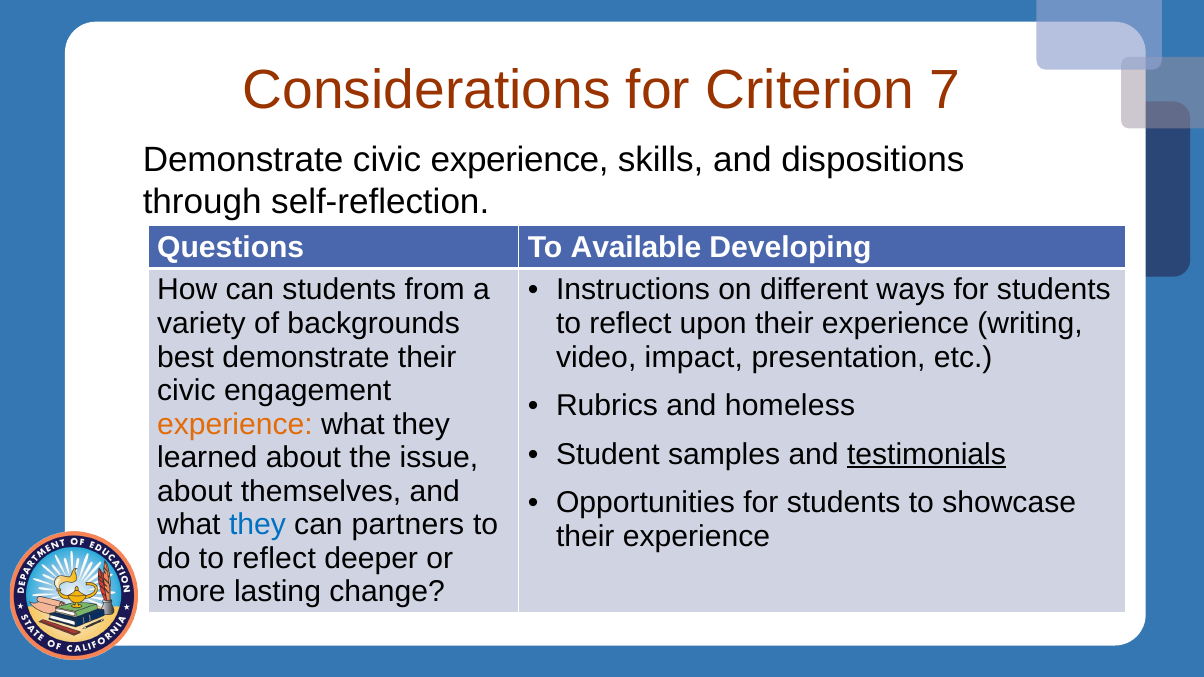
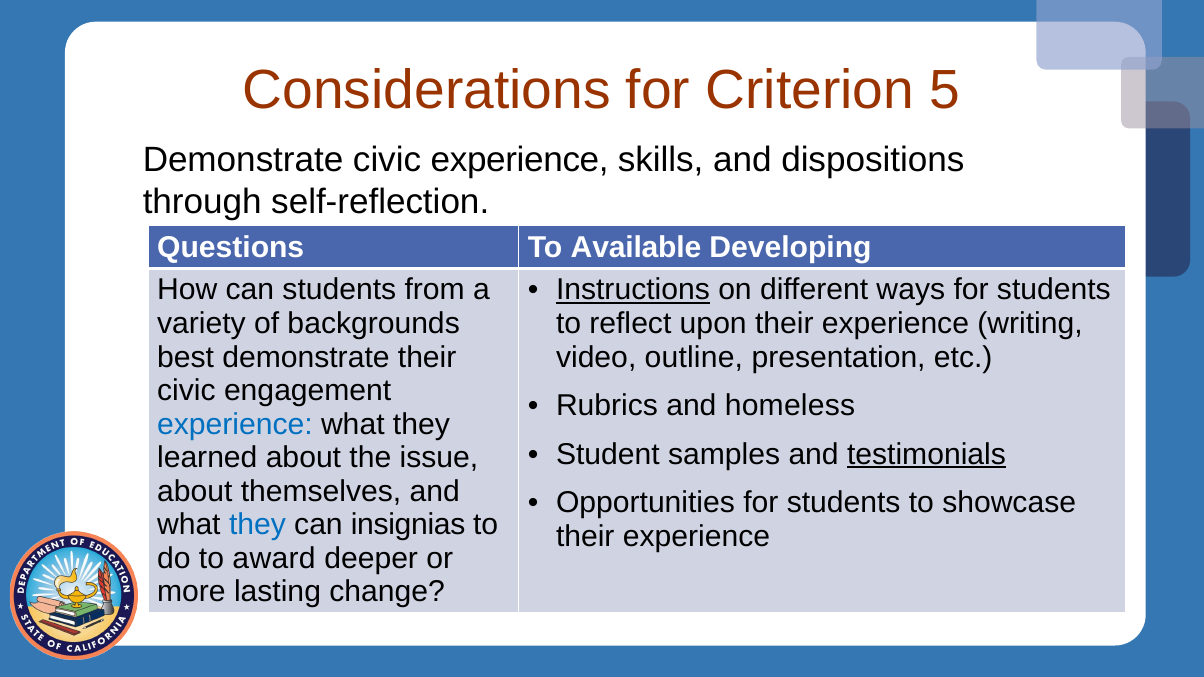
7: 7 -> 5
Instructions underline: none -> present
impact: impact -> outline
experience at (235, 424) colour: orange -> blue
partners: partners -> insignias
do to reflect: reflect -> award
